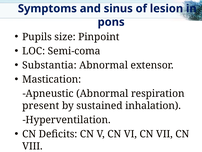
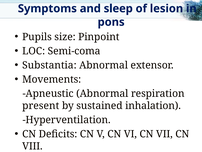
sinus: sinus -> sleep
Mastication: Mastication -> Movements
